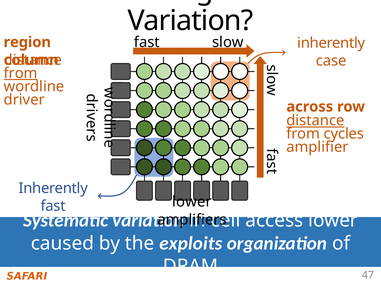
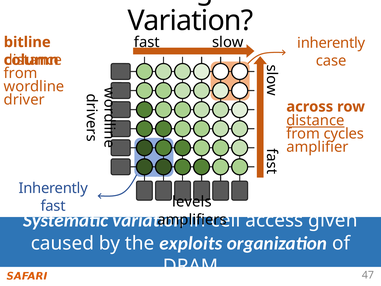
region: region -> bitline
from at (21, 73) underline: present -> none
lower at (192, 202): lower -> levels
access lower: lower -> given
